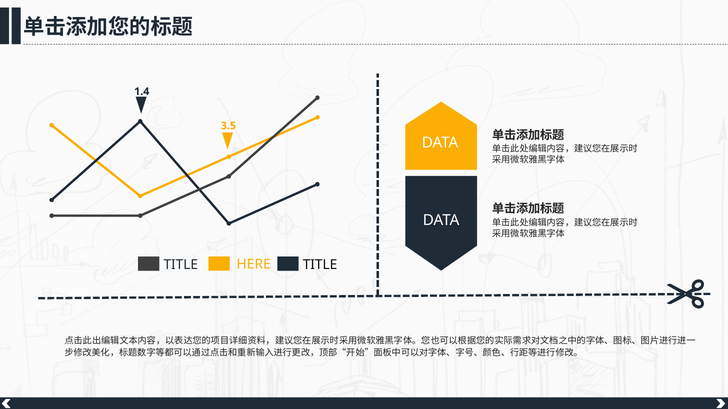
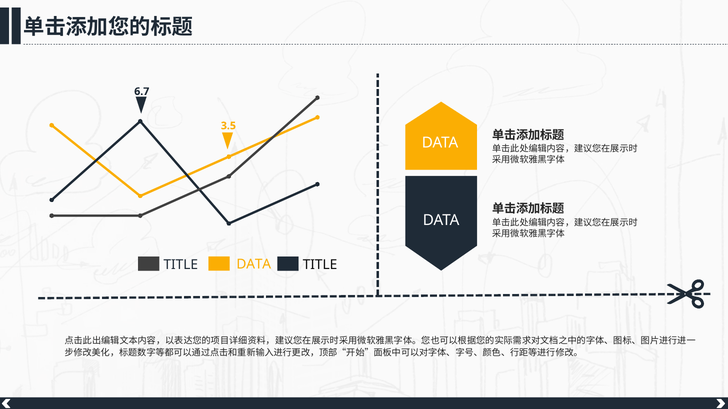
1.4: 1.4 -> 6.7
TITLE HERE: HERE -> DATA
